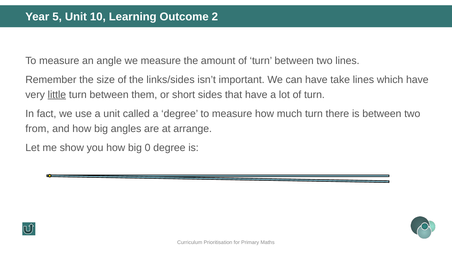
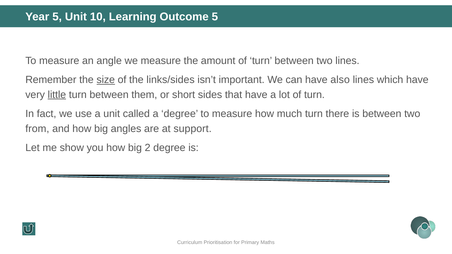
Outcome 2: 2 -> 5
size underline: none -> present
take: take -> also
arrange: arrange -> support
0: 0 -> 2
